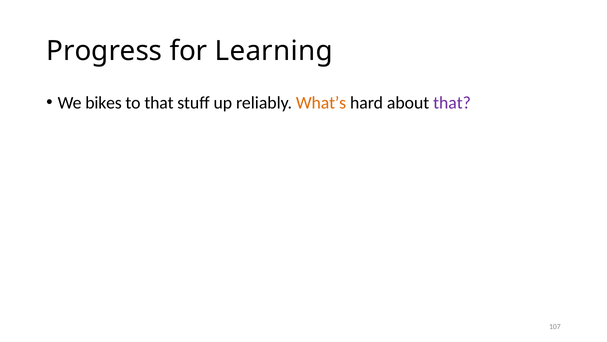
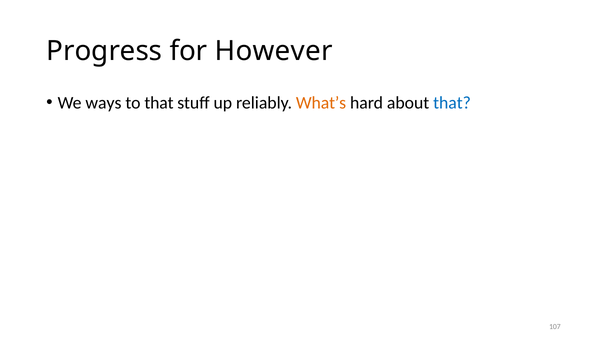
Learning: Learning -> However
bikes: bikes -> ways
that at (452, 103) colour: purple -> blue
